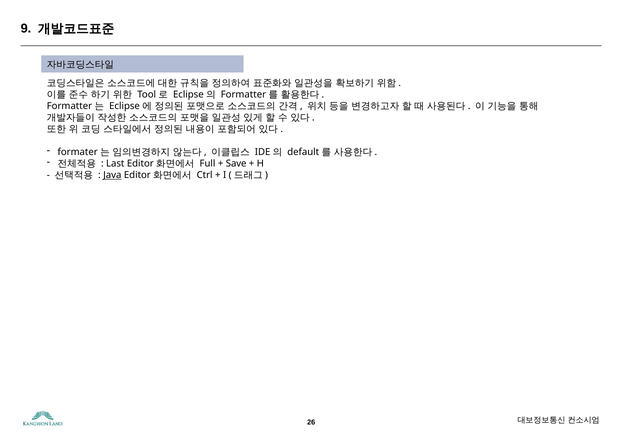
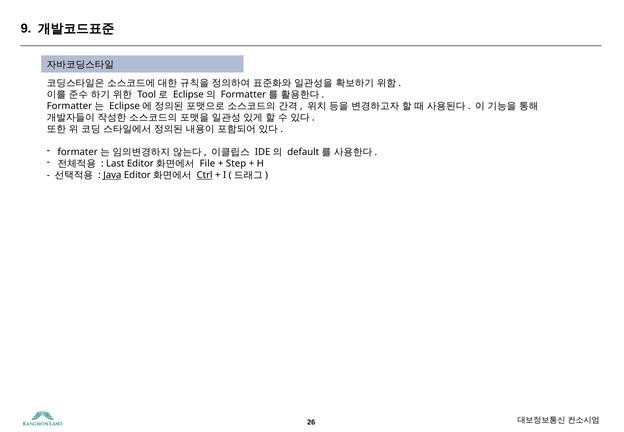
Full: Full -> File
Save: Save -> Step
Ctrl underline: none -> present
